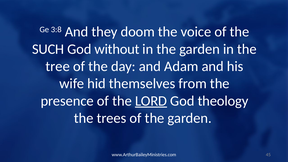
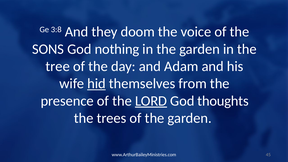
SUCH: SUCH -> SONS
without: without -> nothing
hid underline: none -> present
theology: theology -> thoughts
